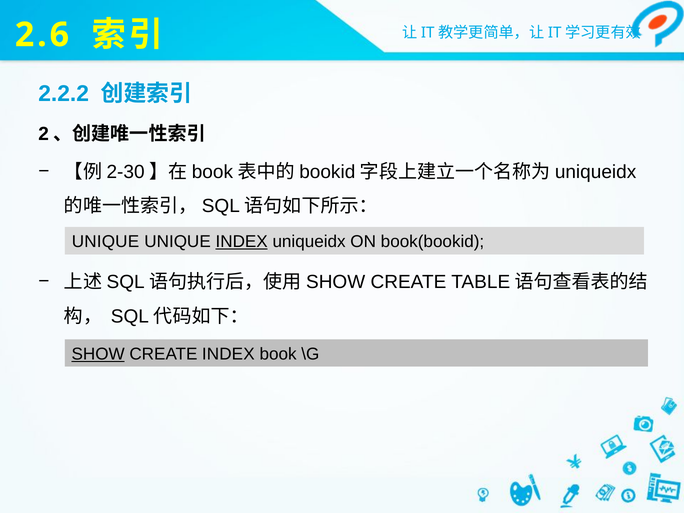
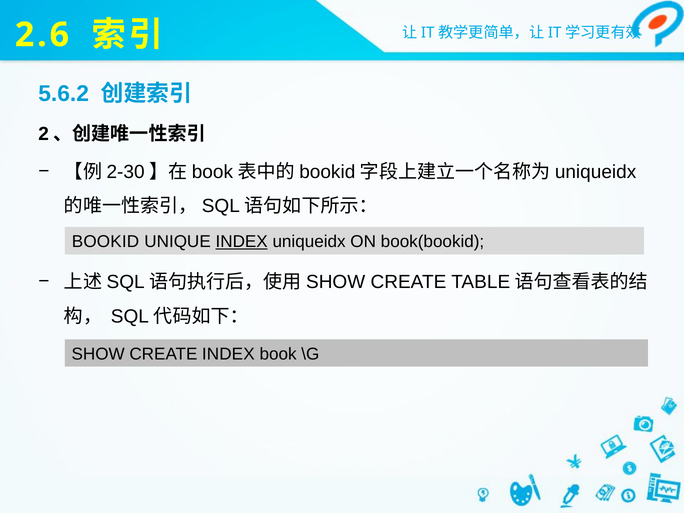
2.2.2: 2.2.2 -> 5.6.2
UNIQUE at (105, 242): UNIQUE -> BOOKID
SHOW underline: present -> none
